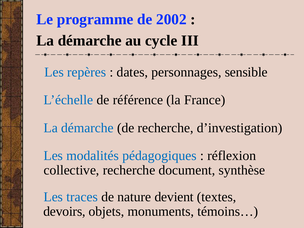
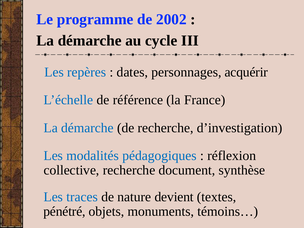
sensible: sensible -> acquérir
devoirs: devoirs -> pénétré
